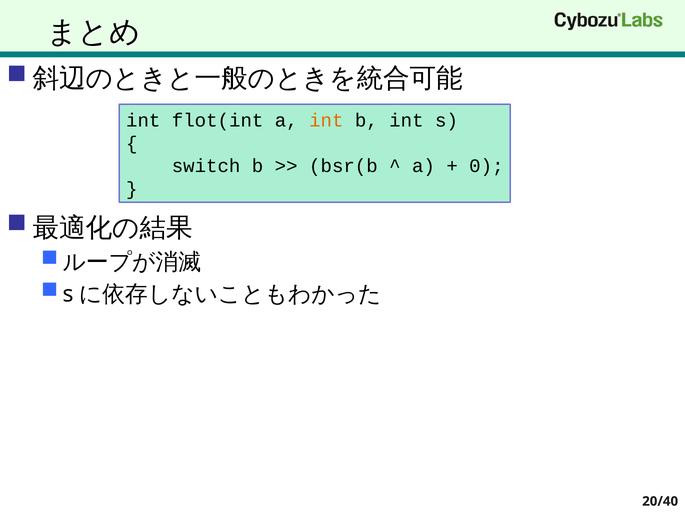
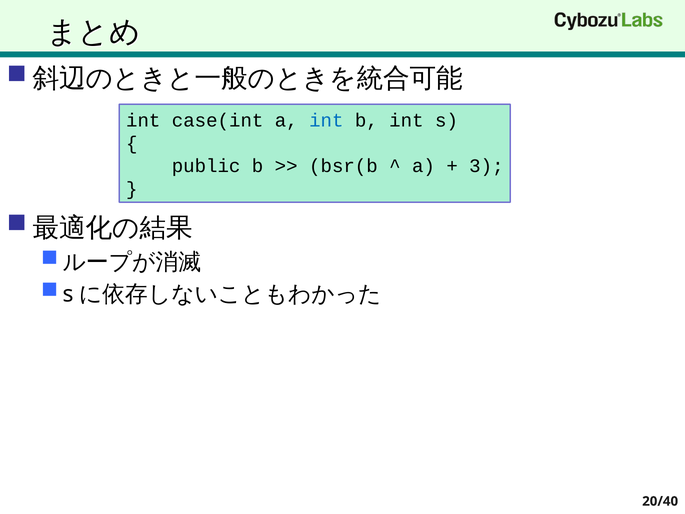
flot(int: flot(int -> case(int
int at (326, 120) colour: orange -> blue
switch: switch -> public
0: 0 -> 3
